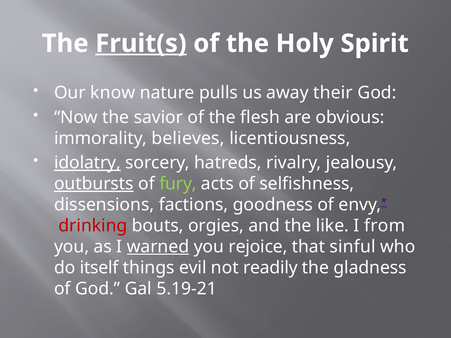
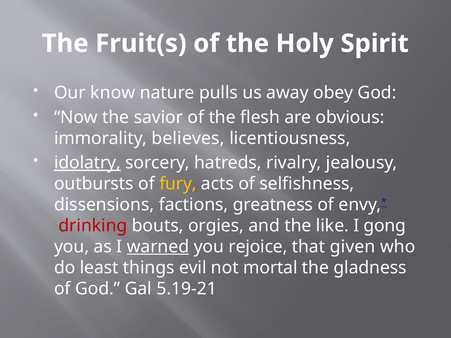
Fruit(s underline: present -> none
their: their -> obey
outbursts underline: present -> none
fury colour: light green -> yellow
goodness: goodness -> greatness
from: from -> gong
sinful: sinful -> given
itself: itself -> least
readily: readily -> mortal
